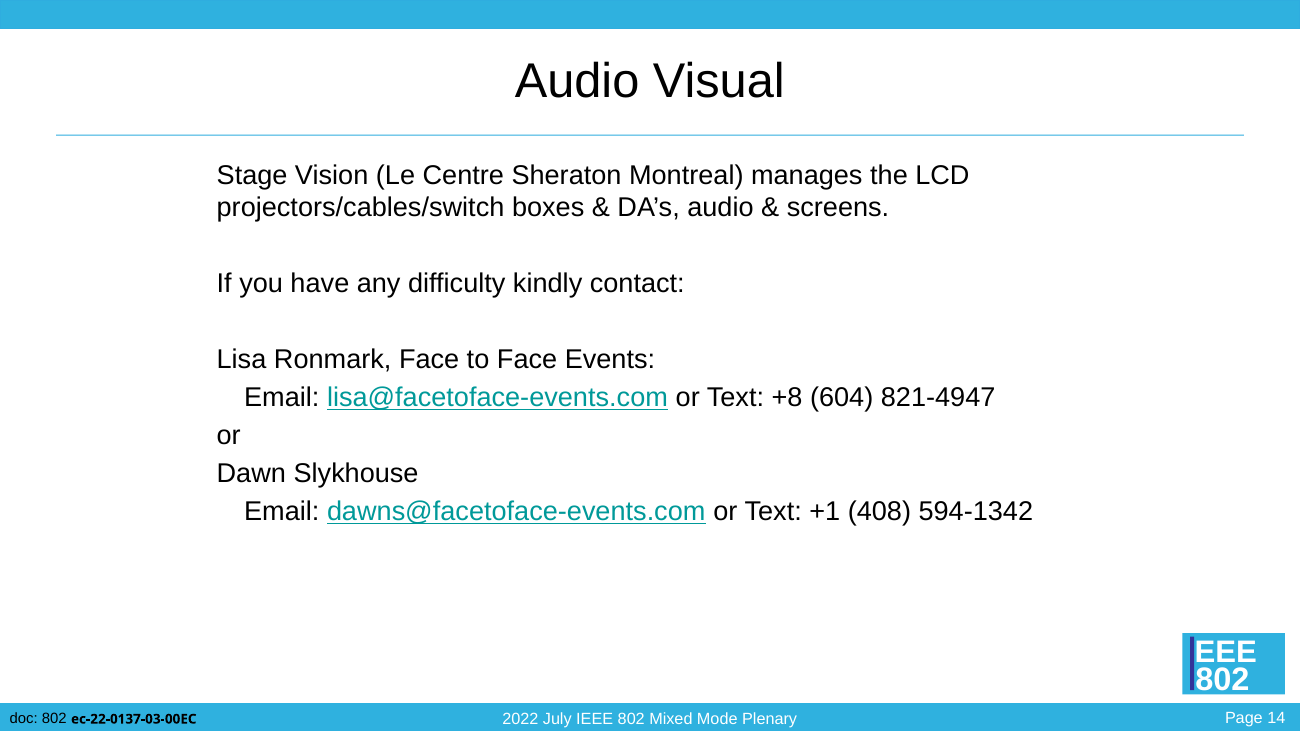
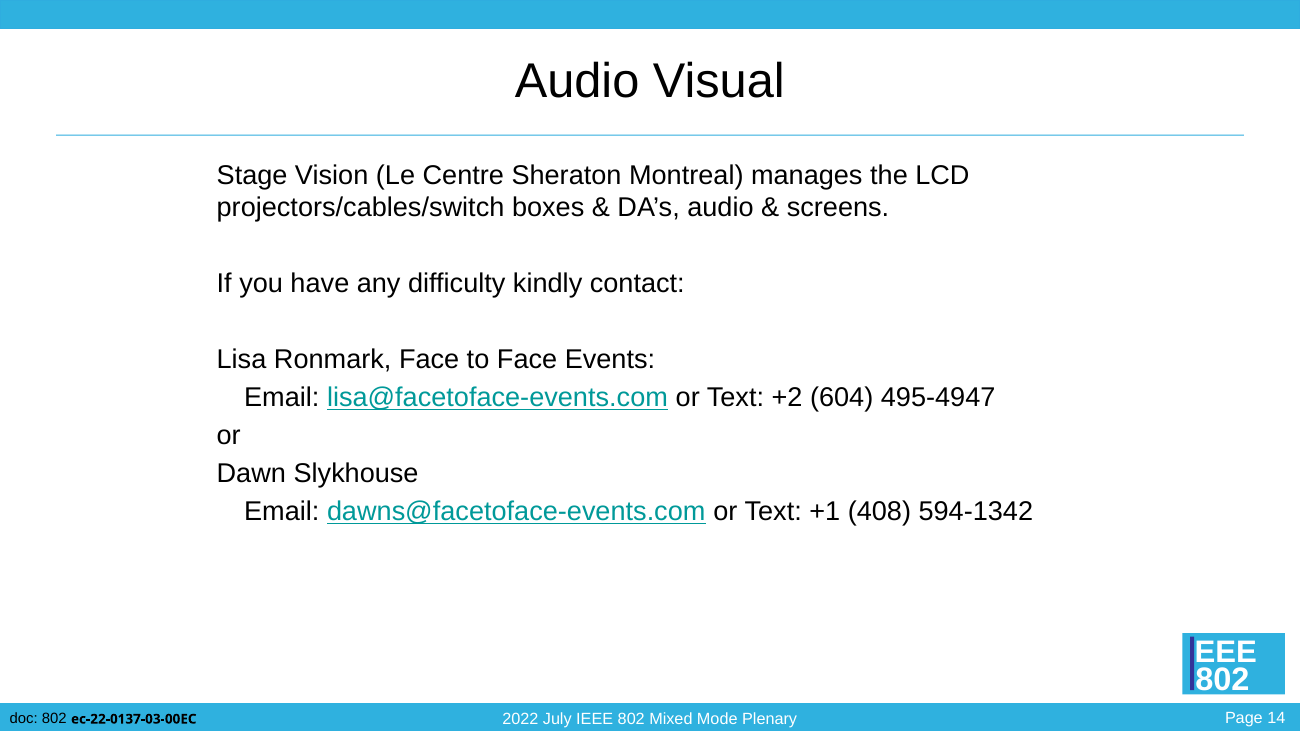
+8: +8 -> +2
821-4947: 821-4947 -> 495-4947
